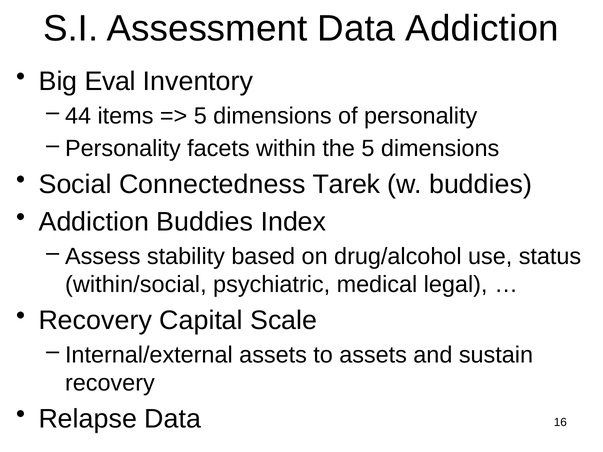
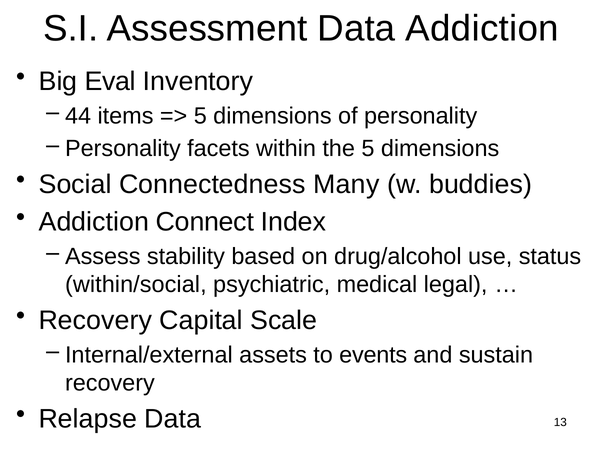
Tarek: Tarek -> Many
Addiction Buddies: Buddies -> Connect
to assets: assets -> events
16: 16 -> 13
